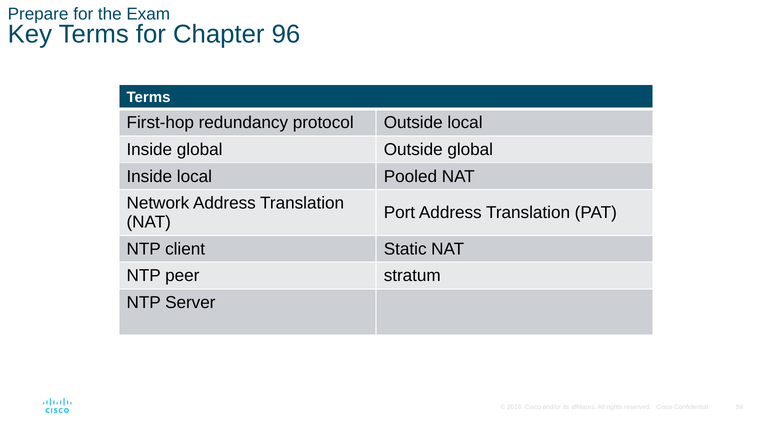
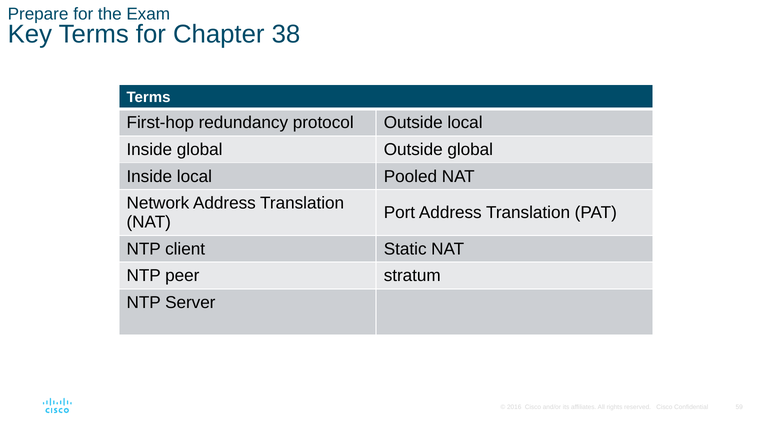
96: 96 -> 38
